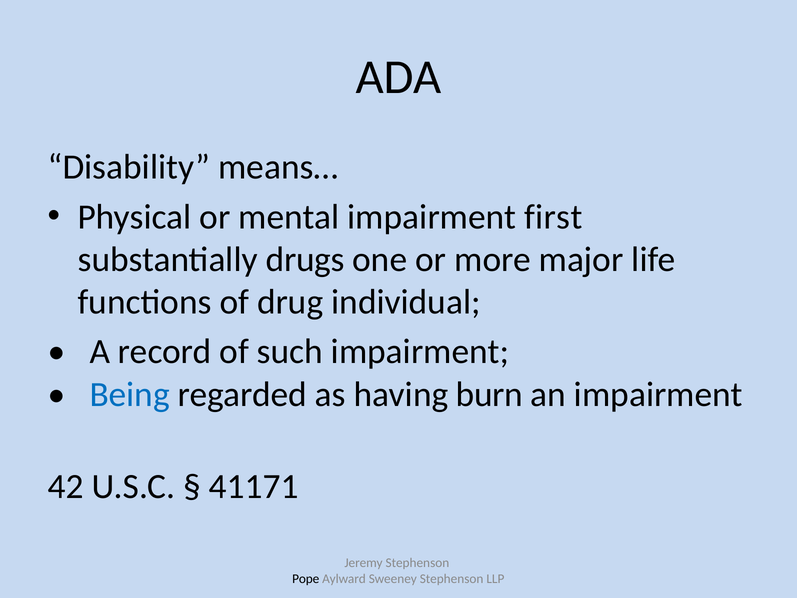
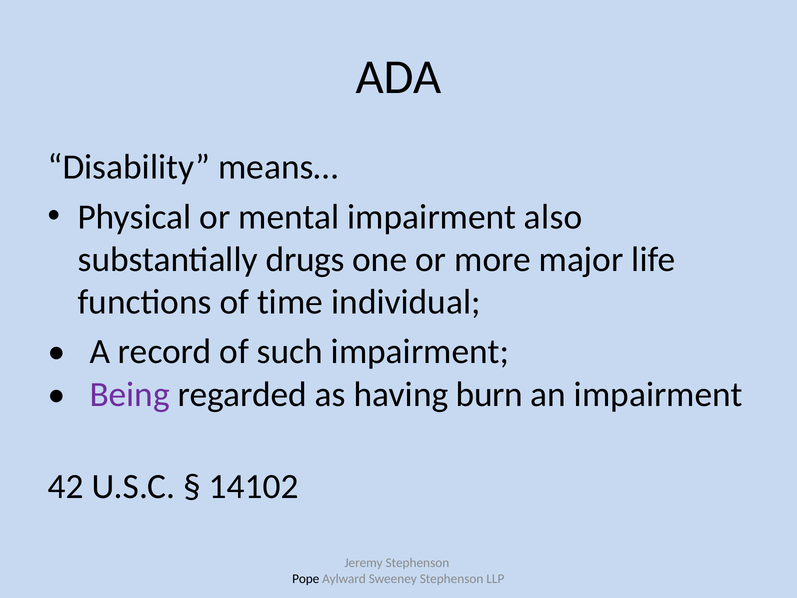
first: first -> also
drug: drug -> time
Being colour: blue -> purple
41171: 41171 -> 14102
